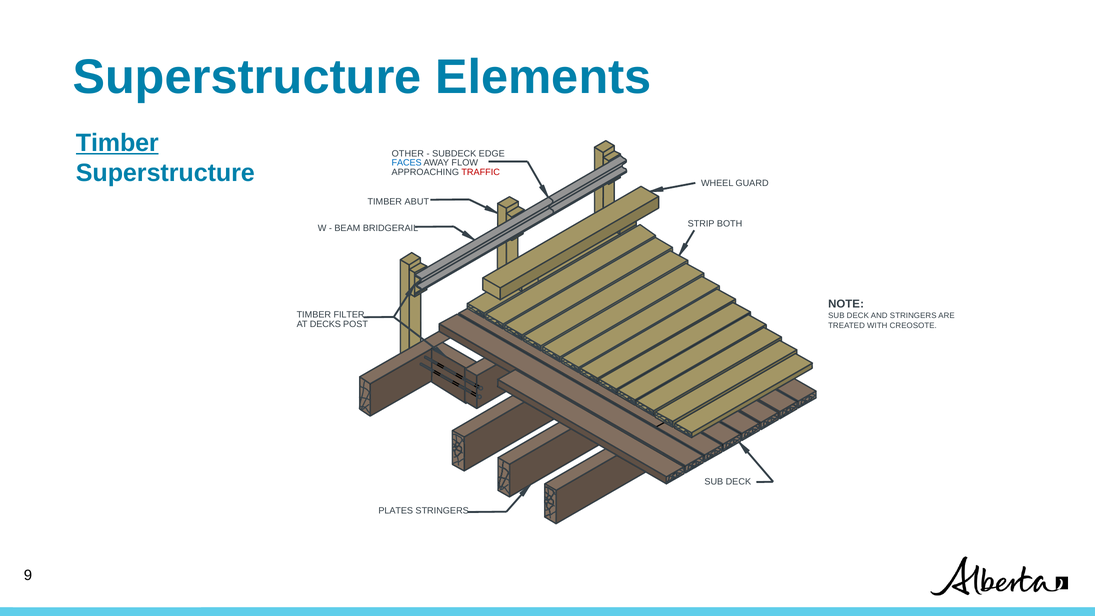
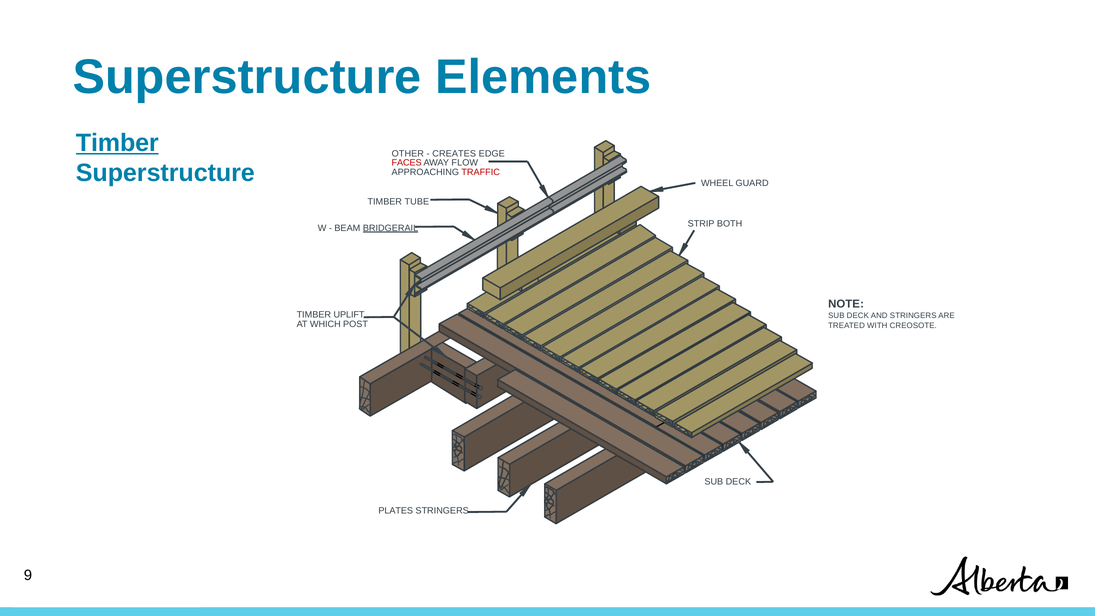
SUBDECK: SUBDECK -> CREATES
FACES colour: blue -> red
ABUT: ABUT -> TUBE
BRIDGERAIL underline: none -> present
FILTER: FILTER -> UPLIFT
DECKS: DECKS -> WHICH
